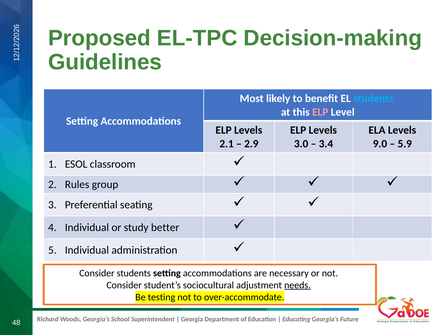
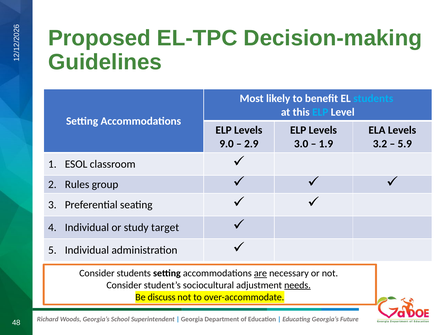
ELP at (320, 112) colour: pink -> light blue
2.1: 2.1 -> 9.0
3.4: 3.4 -> 1.9
9.0: 9.0 -> 3.2
better: better -> target
are underline: none -> present
testing: testing -> discuss
